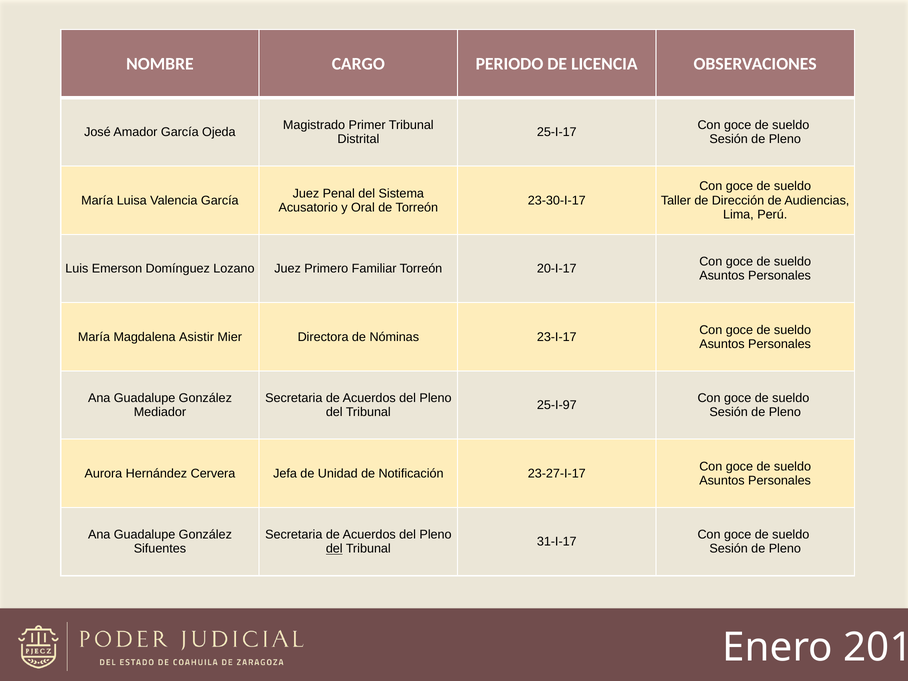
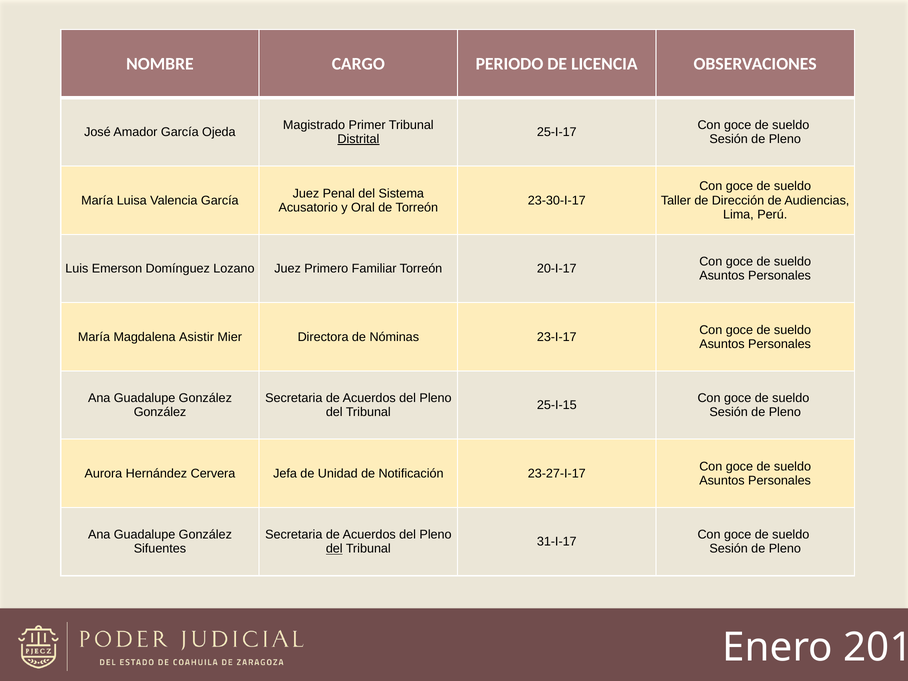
Distrital underline: none -> present
25-I-97: 25-I-97 -> 25-I-15
Mediador at (160, 412): Mediador -> González
